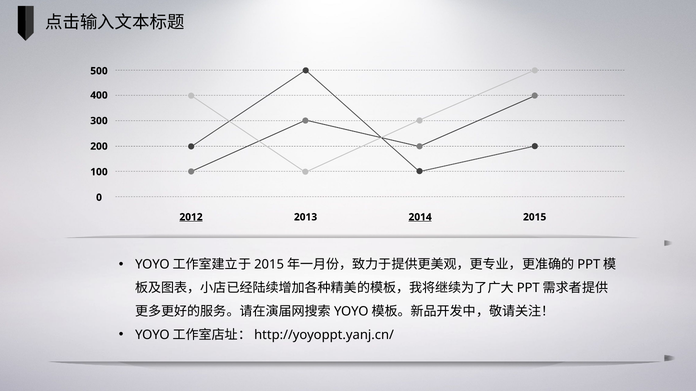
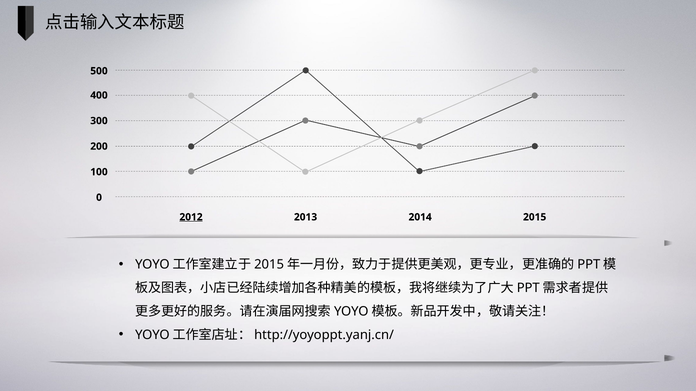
2014 underline: present -> none
